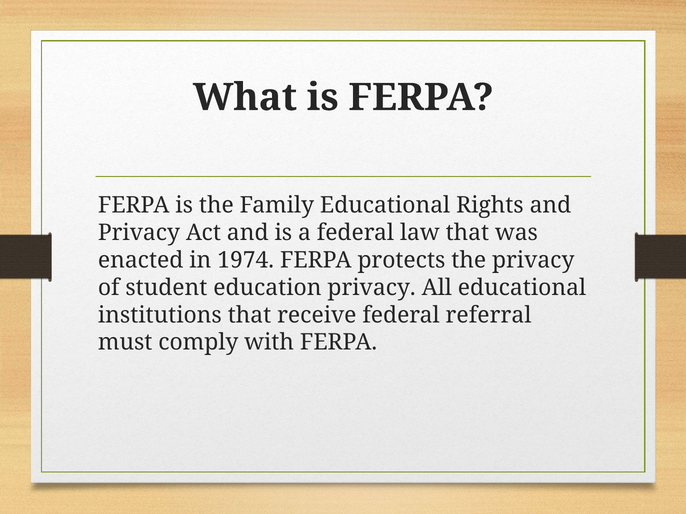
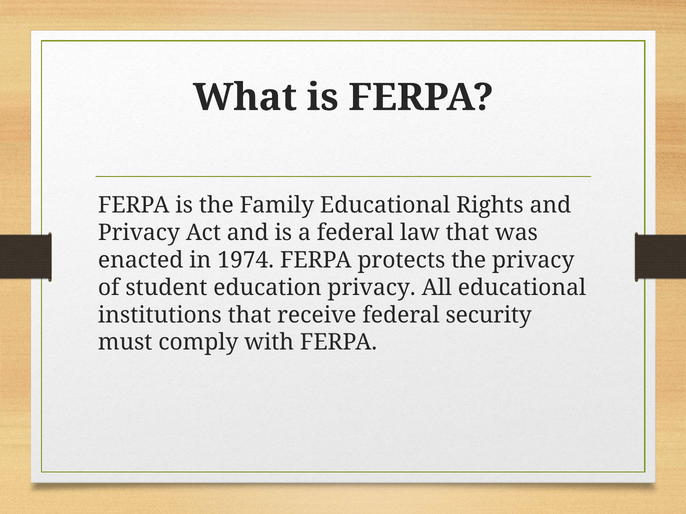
referral: referral -> security
